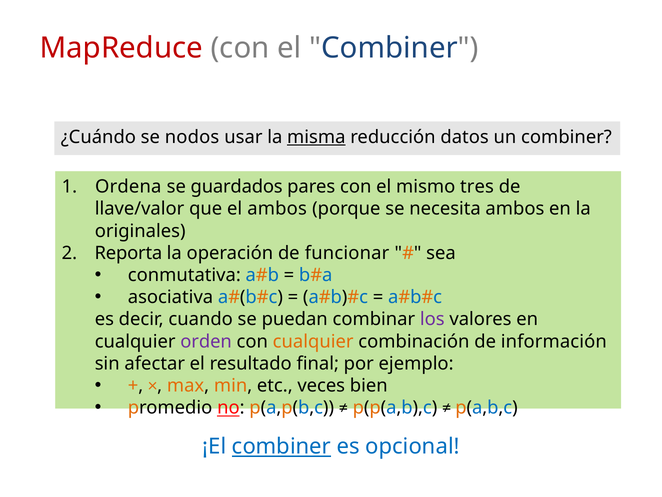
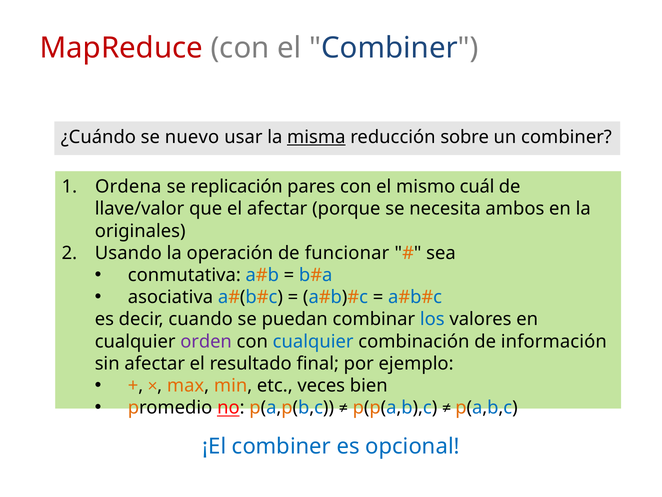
nodos: nodos -> nuevo
datos: datos -> sobre
guardados: guardados -> replicación
tres: tres -> cuál
el ambos: ambos -> afectar
Reporta: Reporta -> Usando
los colour: purple -> blue
cualquier at (313, 341) colour: orange -> blue
combiner at (281, 446) underline: present -> none
